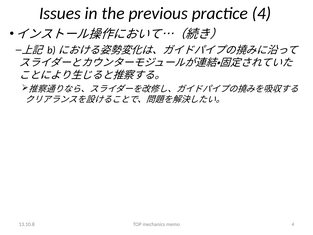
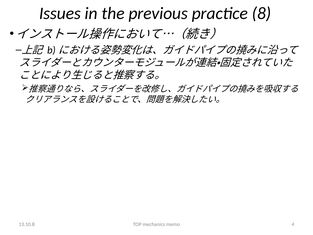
practice 4: 4 -> 8
